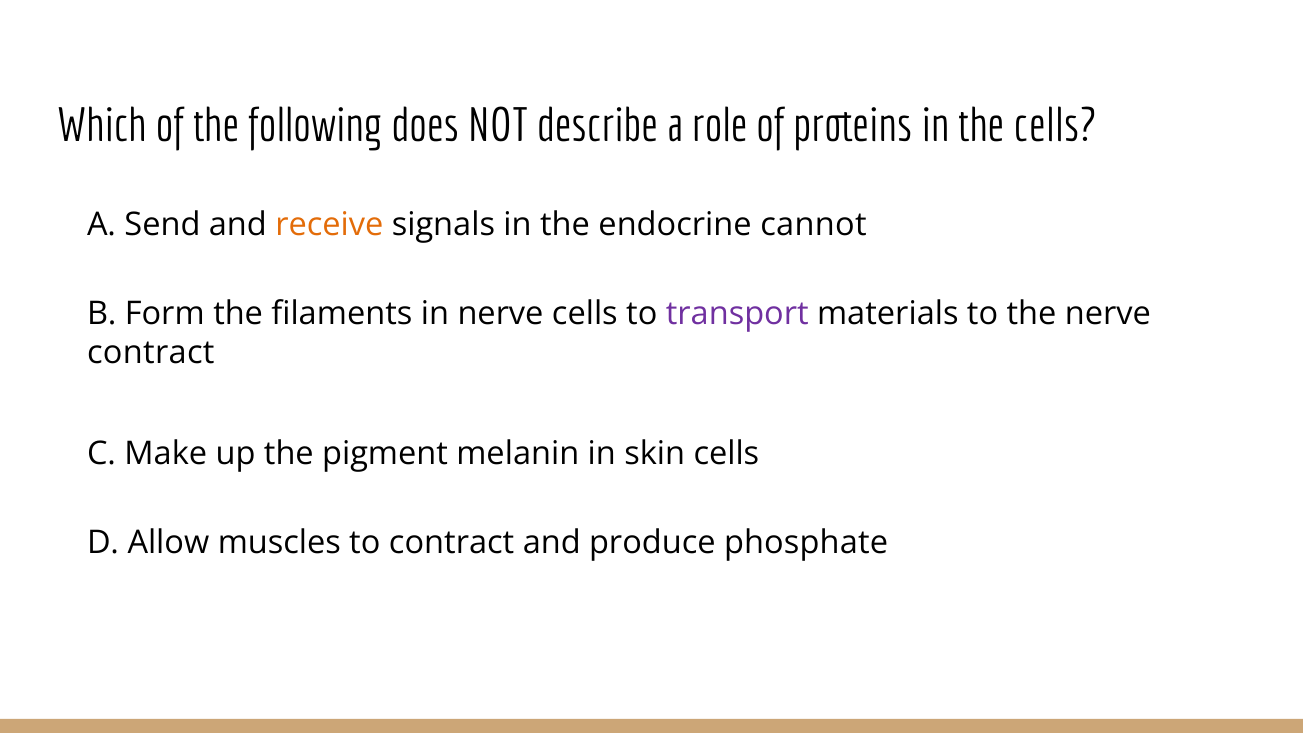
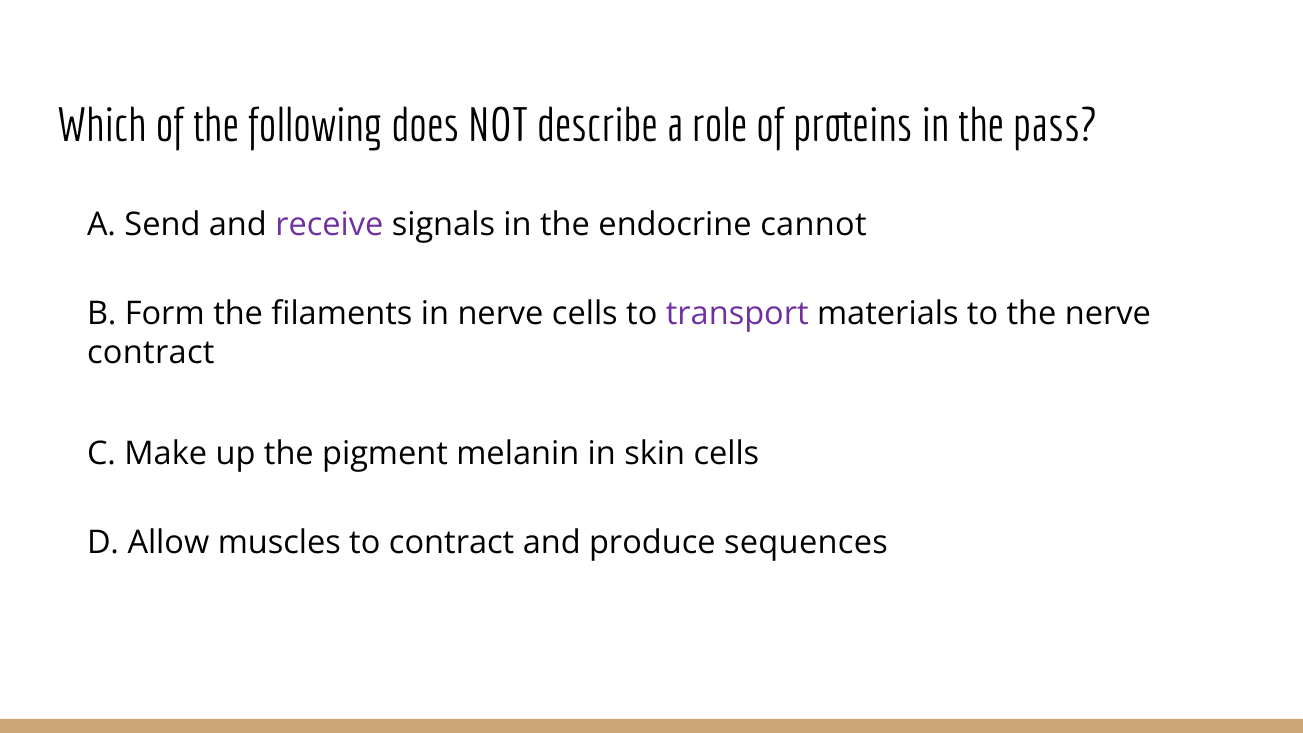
the cells: cells -> pass
receive colour: orange -> purple
phosphate: phosphate -> sequences
